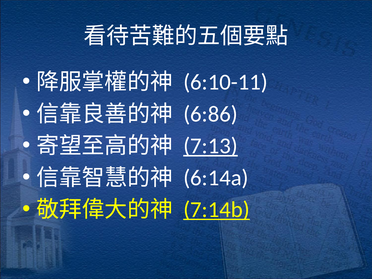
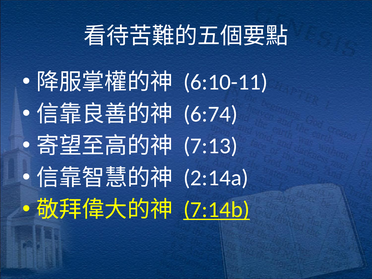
6:86: 6:86 -> 6:74
7:13 underline: present -> none
6:14a: 6:14a -> 2:14a
